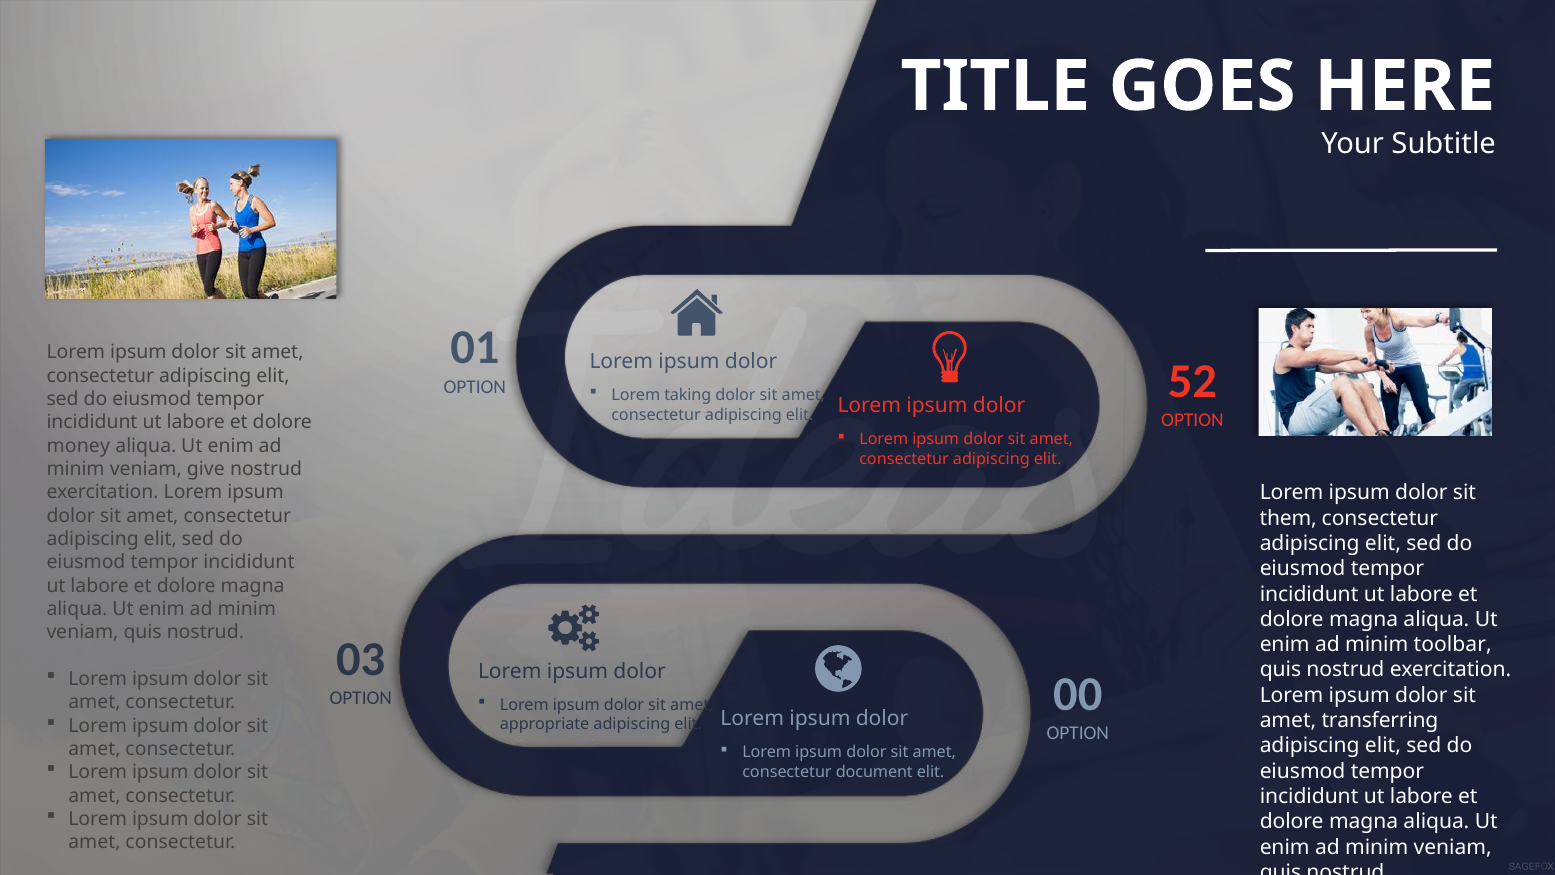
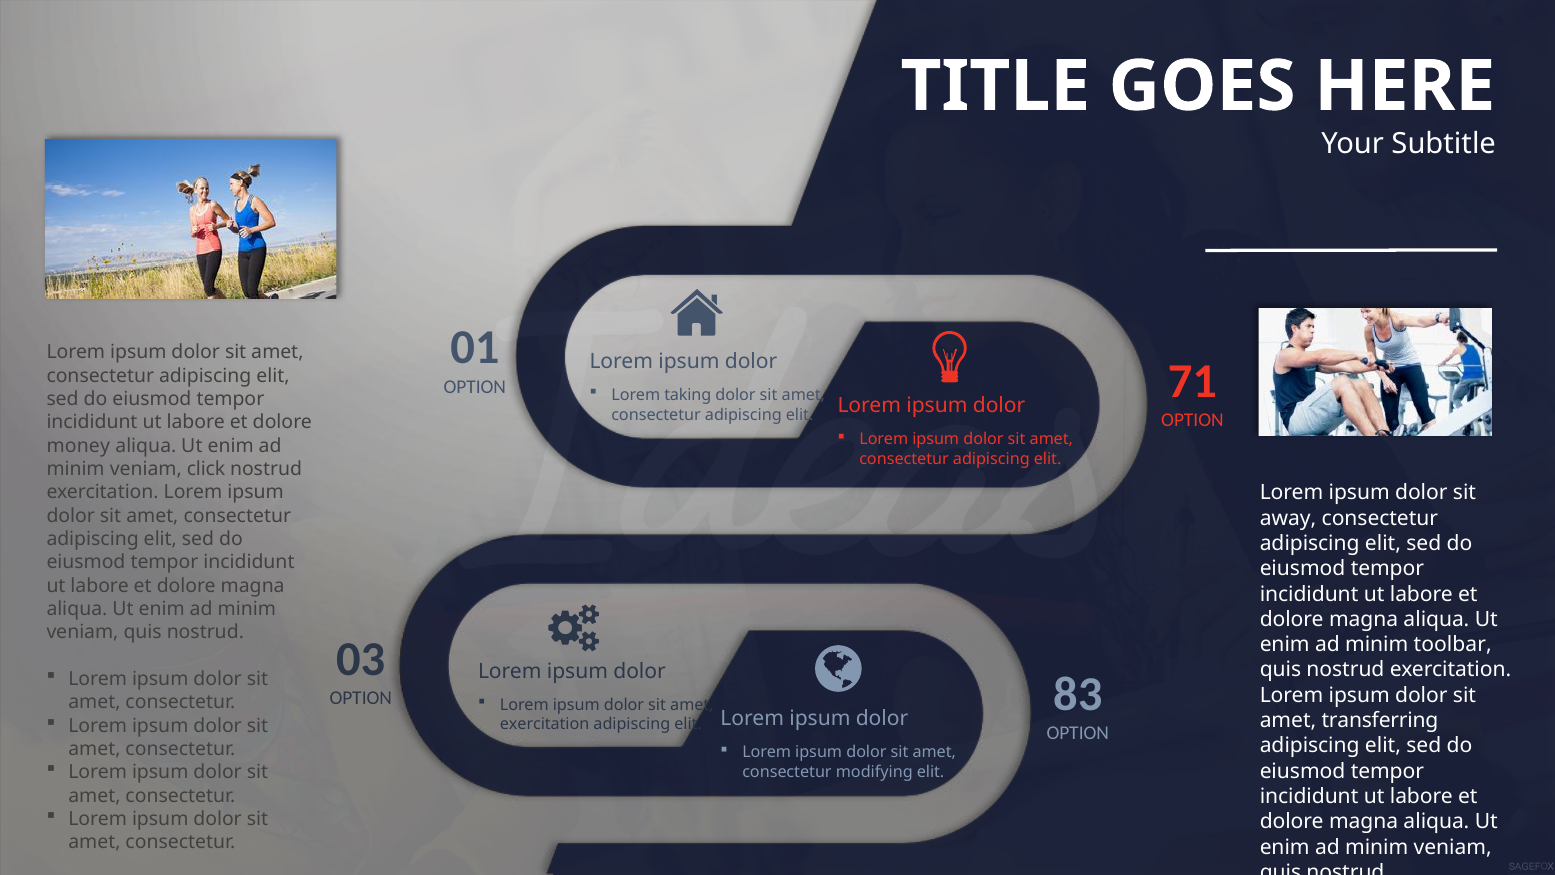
52: 52 -> 71
give: give -> click
them: them -> away
00: 00 -> 83
appropriate at (545, 724): appropriate -> exercitation
document: document -> modifying
